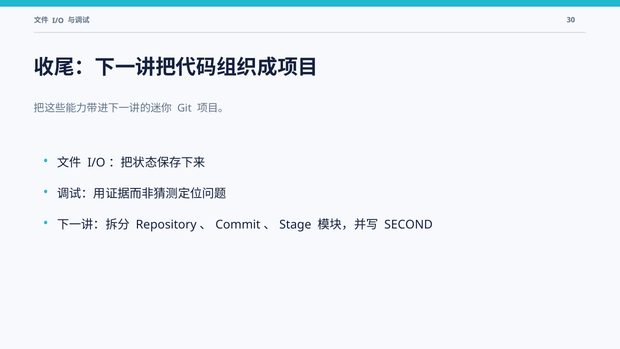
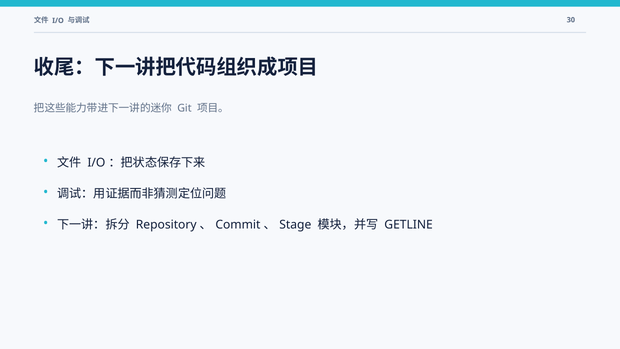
SECOND: SECOND -> GETLINE
